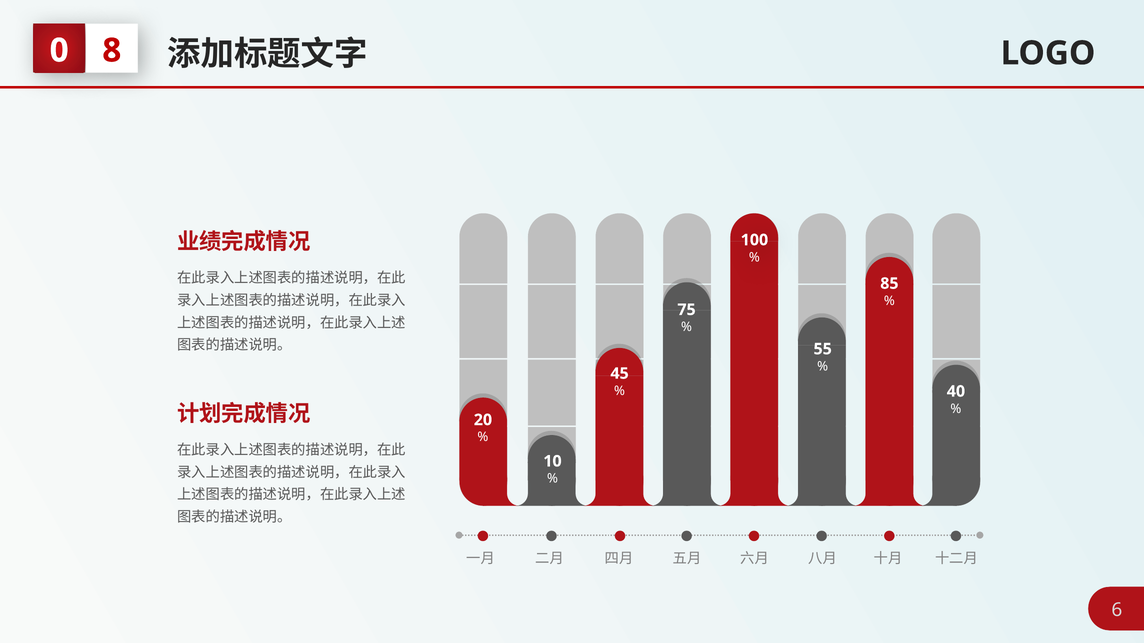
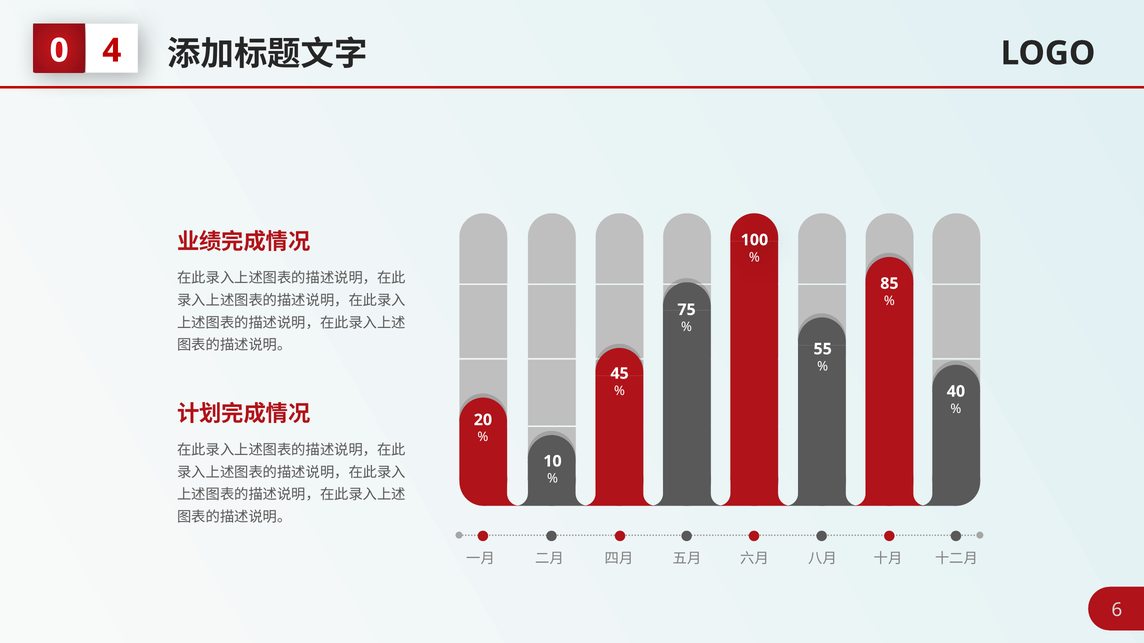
8: 8 -> 4
